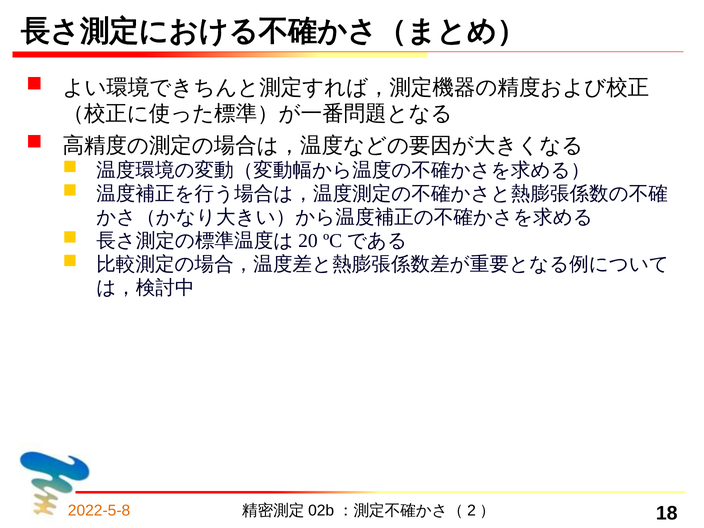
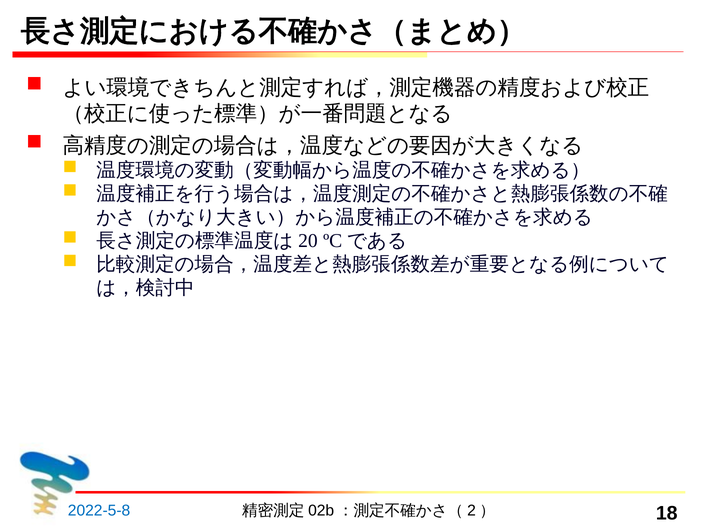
2022-5-8 colour: orange -> blue
